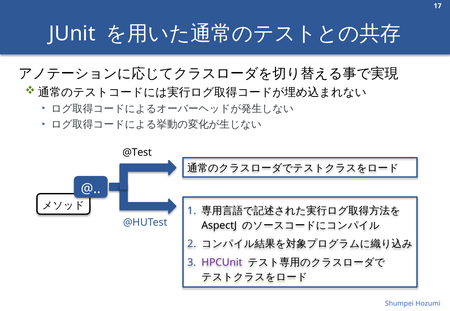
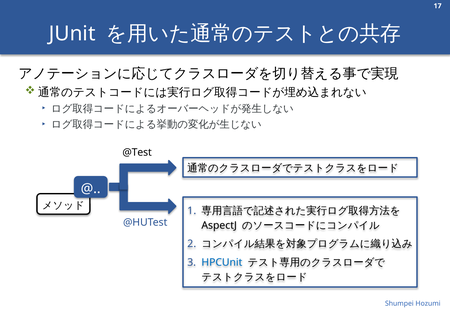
HPCUnit colour: purple -> blue
